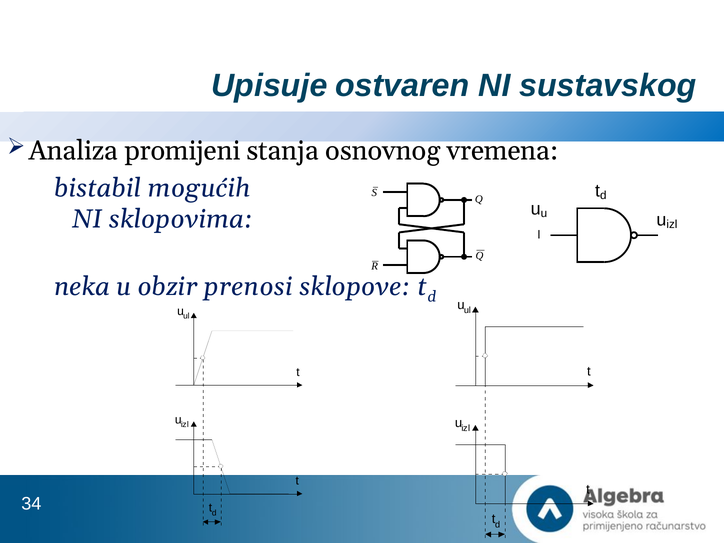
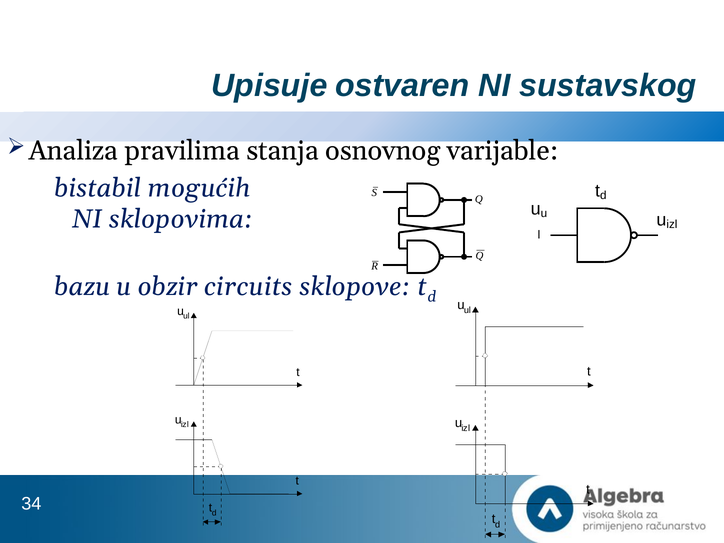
promijeni: promijeni -> pravilima
vremena: vremena -> varijable
neka: neka -> bazu
prenosi: prenosi -> circuits
